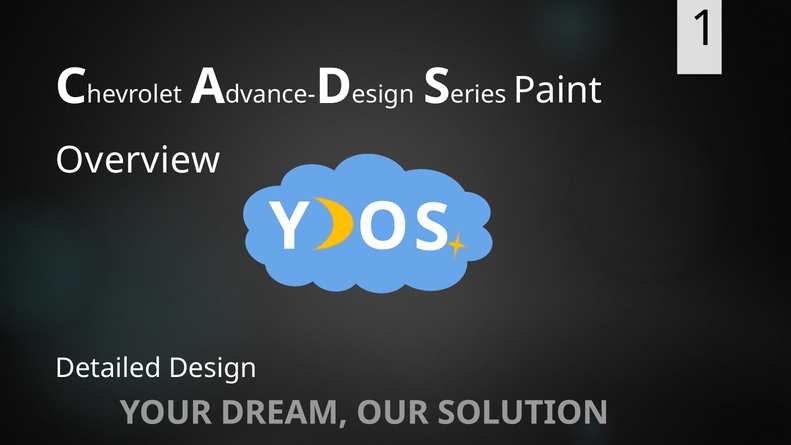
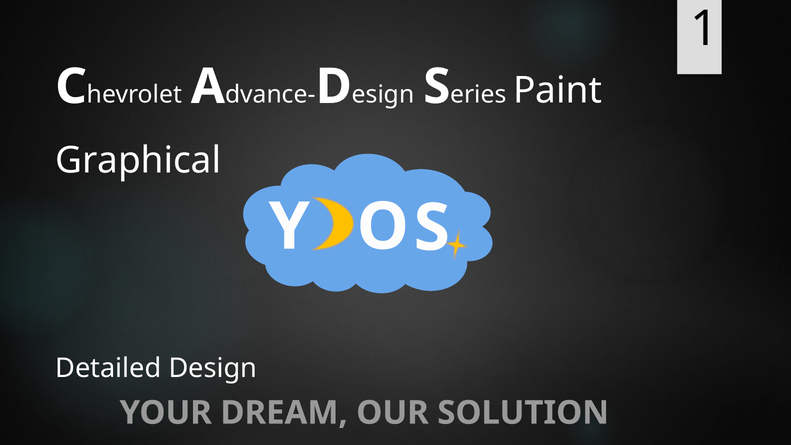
Overview: Overview -> Graphical
